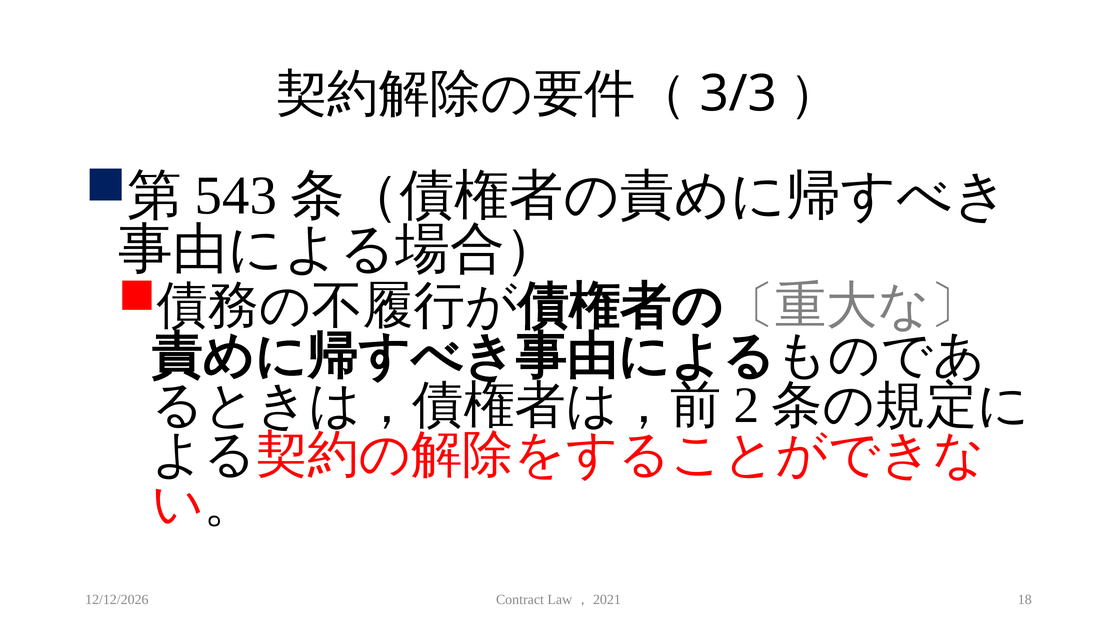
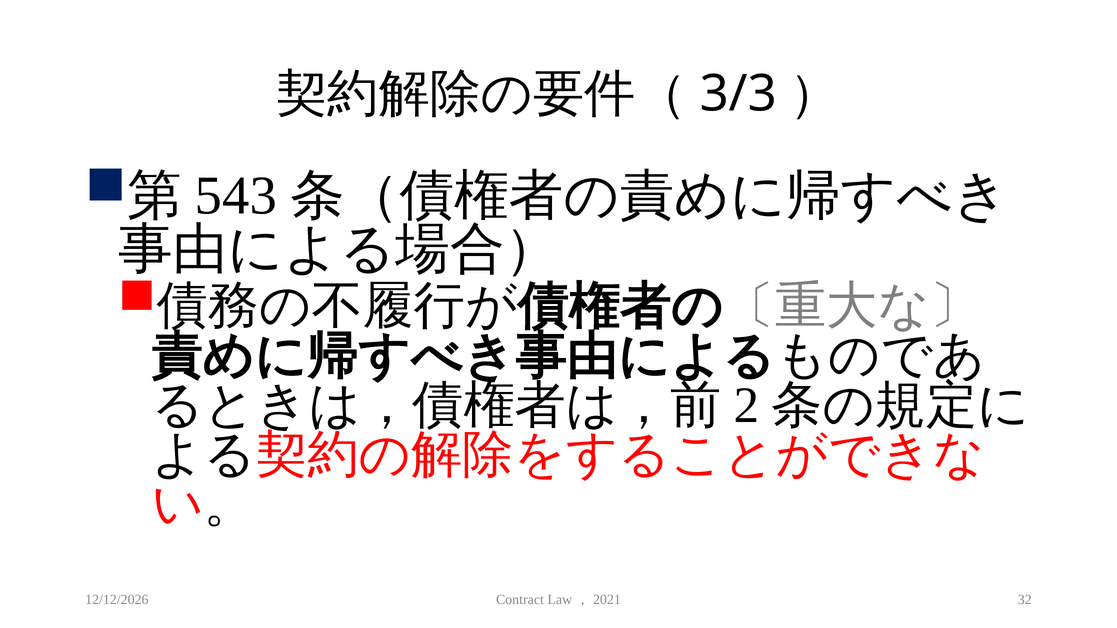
18: 18 -> 32
